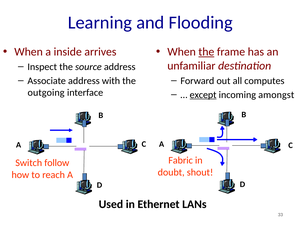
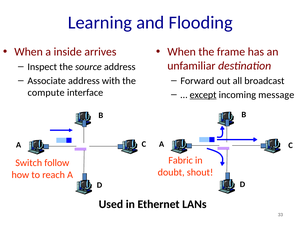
the at (206, 52) underline: present -> none
computes: computes -> broadcast
outgoing: outgoing -> compute
amongst: amongst -> message
